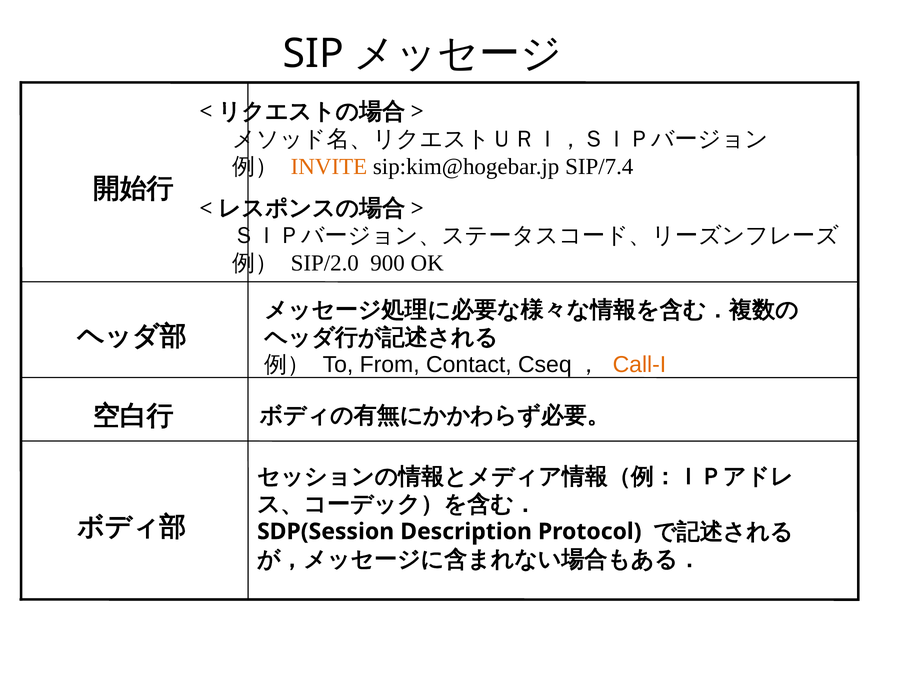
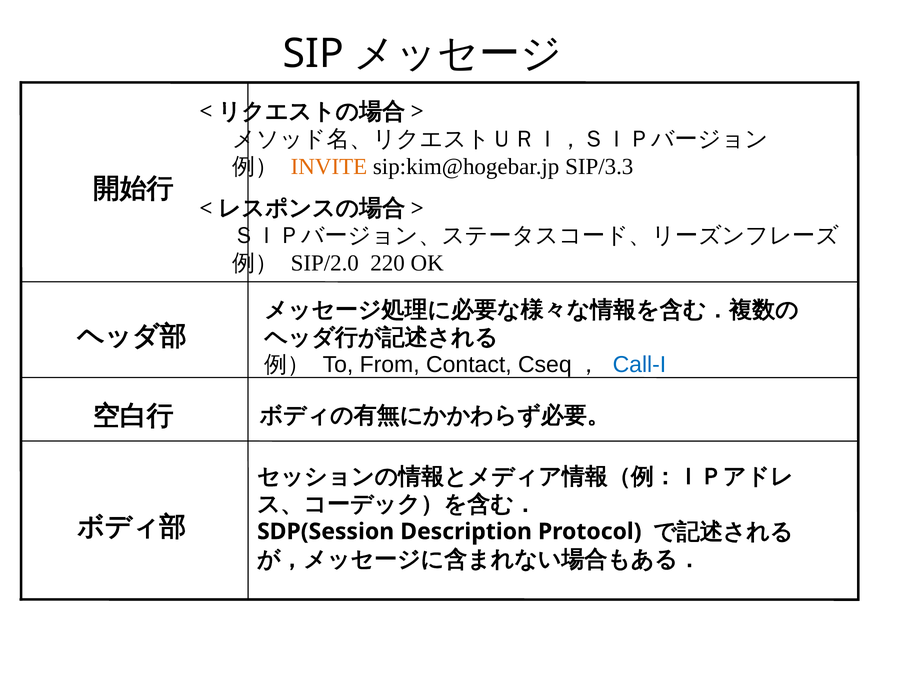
SIP/7.4: SIP/7.4 -> SIP/3.3
900: 900 -> 220
Call-I colour: orange -> blue
